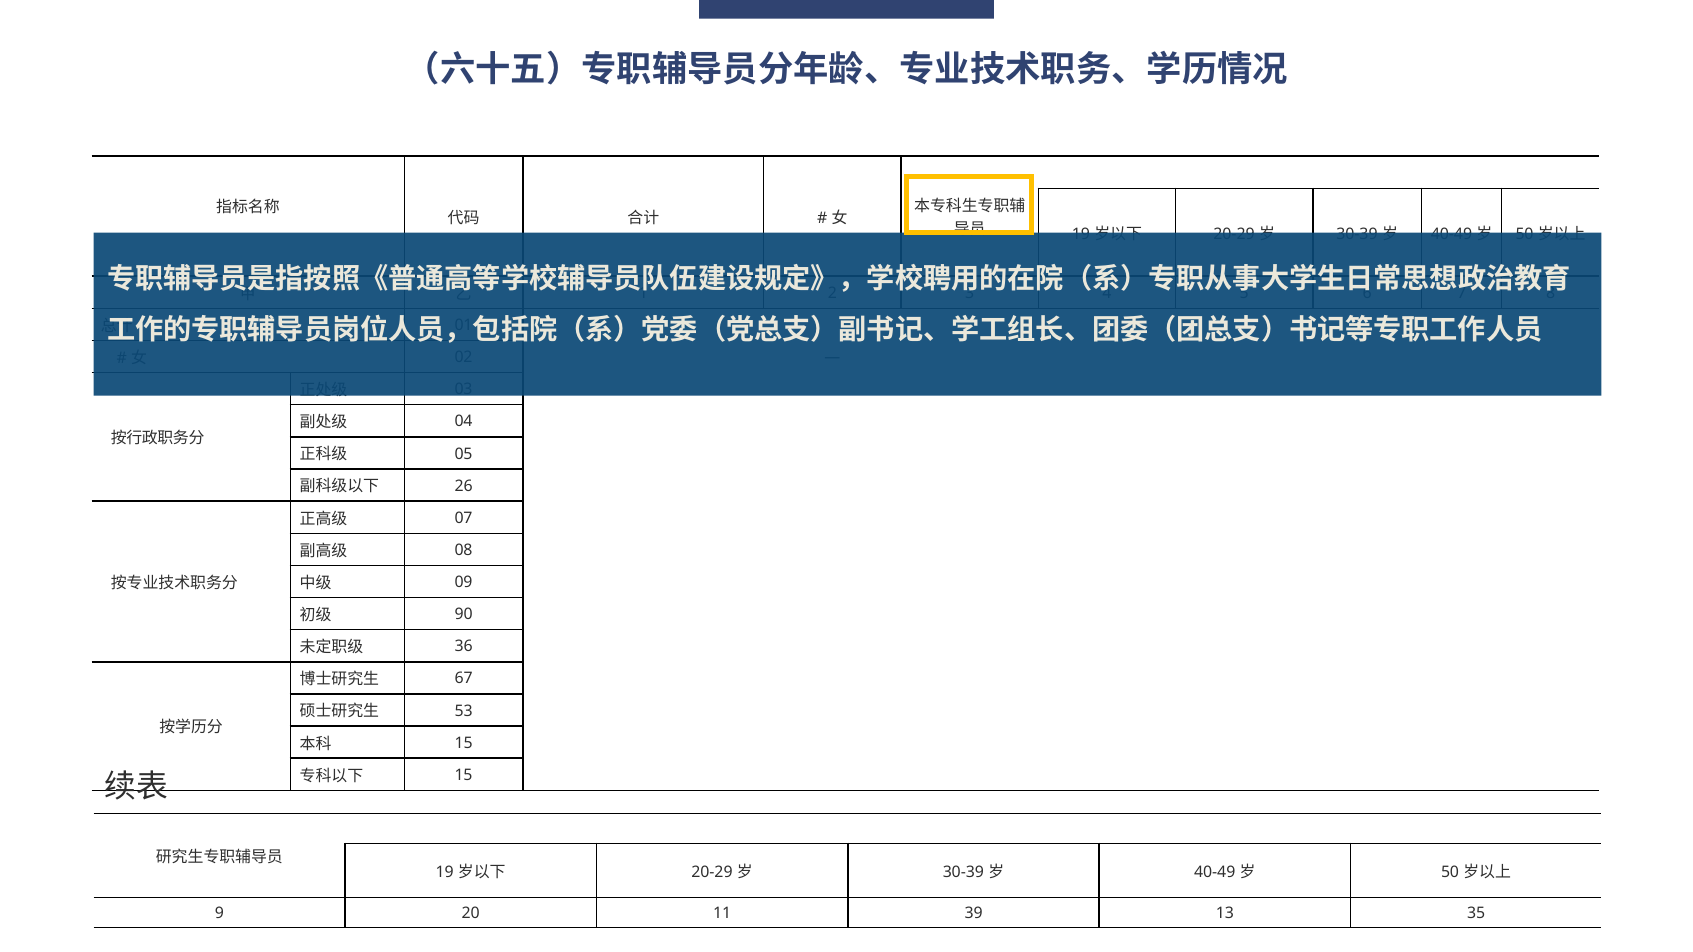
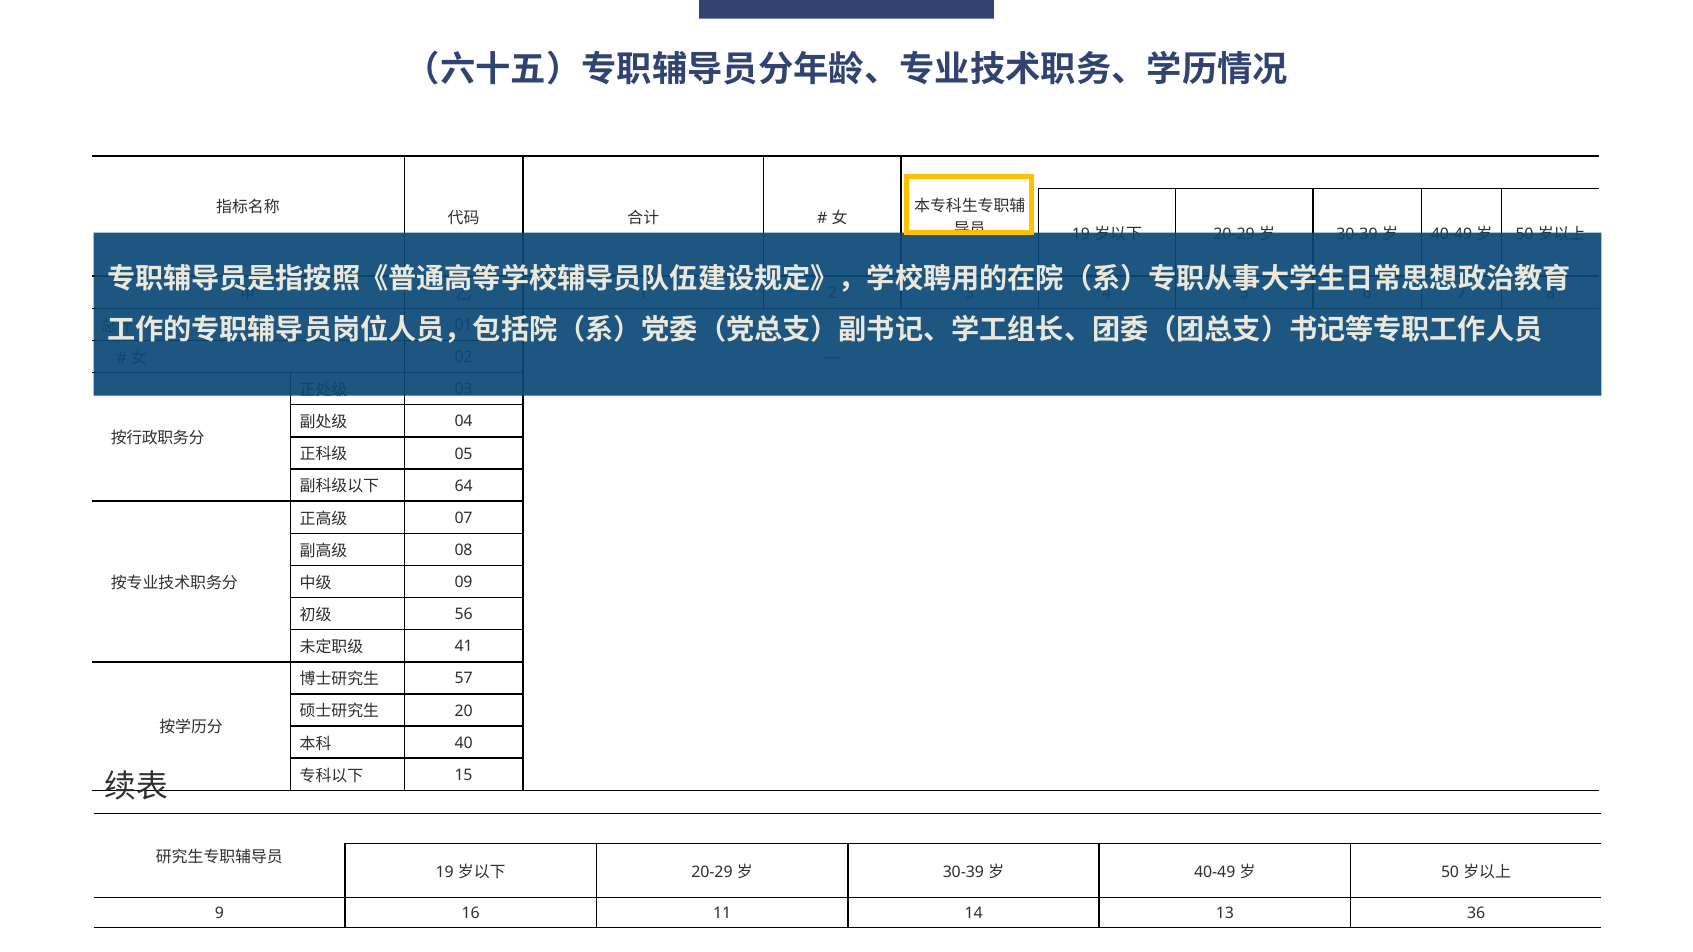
26: 26 -> 64
90: 90 -> 56
36: 36 -> 41
67: 67 -> 57
53: 53 -> 20
15 at (464, 743): 15 -> 40
20: 20 -> 16
39: 39 -> 14
35: 35 -> 36
